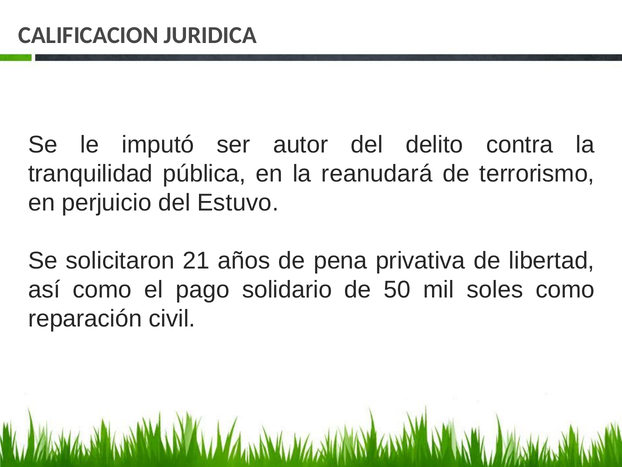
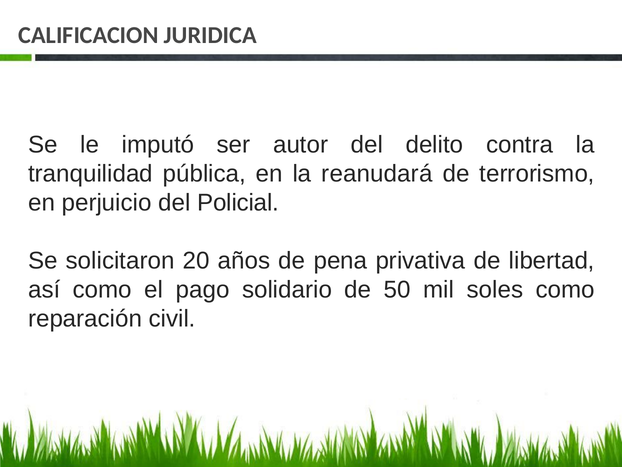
Estuvo: Estuvo -> Policial
21: 21 -> 20
